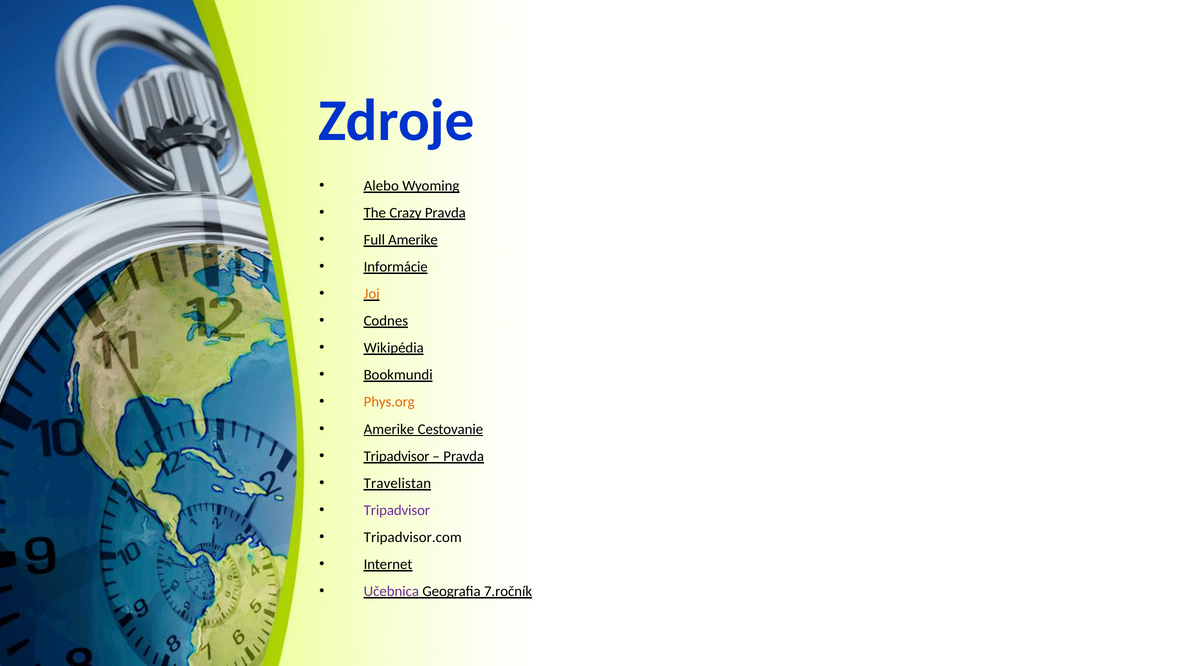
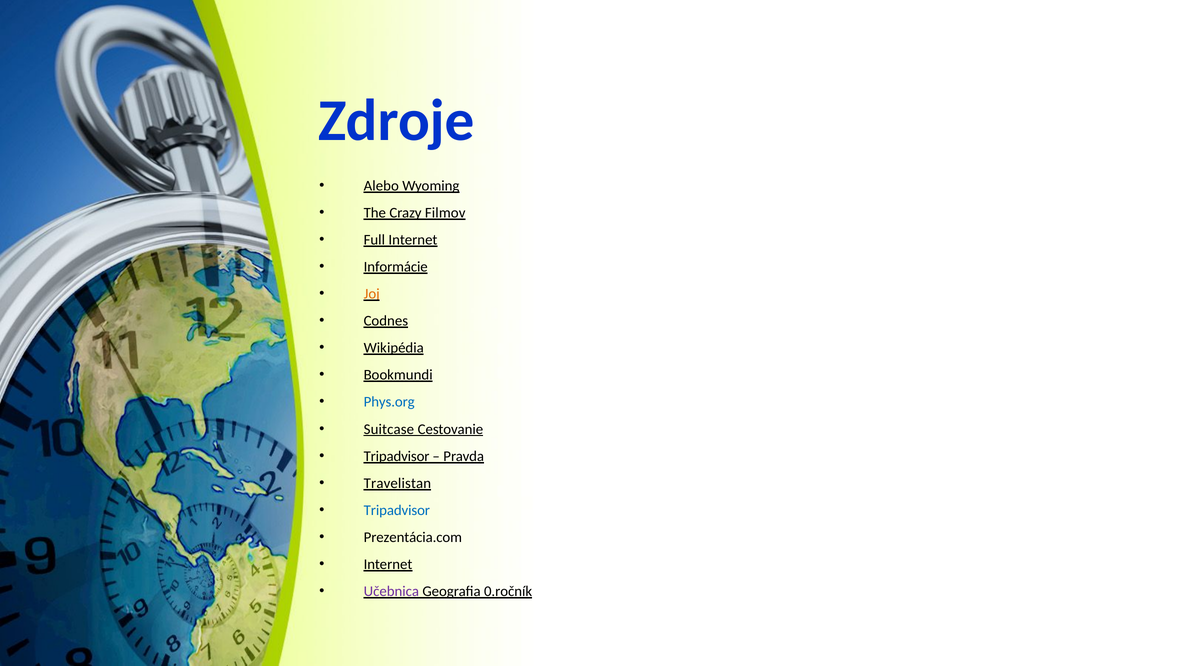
Crazy Pravda: Pravda -> Filmov
Full Amerike: Amerike -> Internet
Phys.org colour: orange -> blue
Amerike at (389, 429): Amerike -> Suitcase
Tripadvisor at (397, 510) colour: purple -> blue
Tripadvisor.com: Tripadvisor.com -> Prezentácia.com
7.ročník: 7.ročník -> 0.ročník
